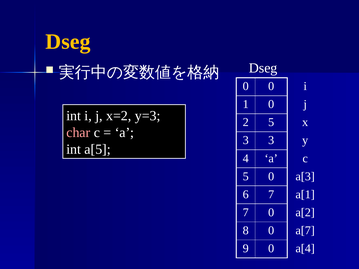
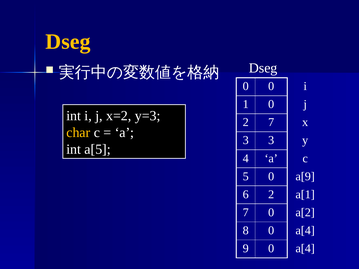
2 5: 5 -> 7
char colour: pink -> yellow
a[3: a[3 -> a[9
6 7: 7 -> 2
8 0 a[7: a[7 -> a[4
